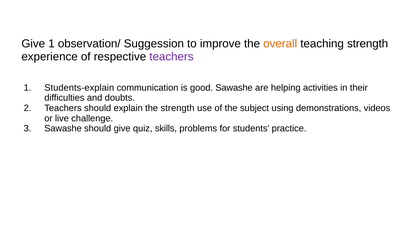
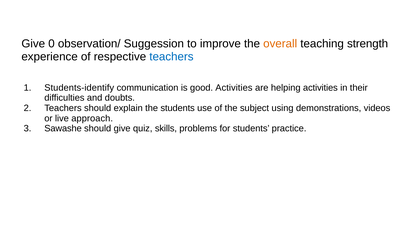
Give 1: 1 -> 0
teachers at (171, 57) colour: purple -> blue
Students-explain: Students-explain -> Students-identify
good Sawashe: Sawashe -> Activities
the strength: strength -> students
challenge: challenge -> approach
